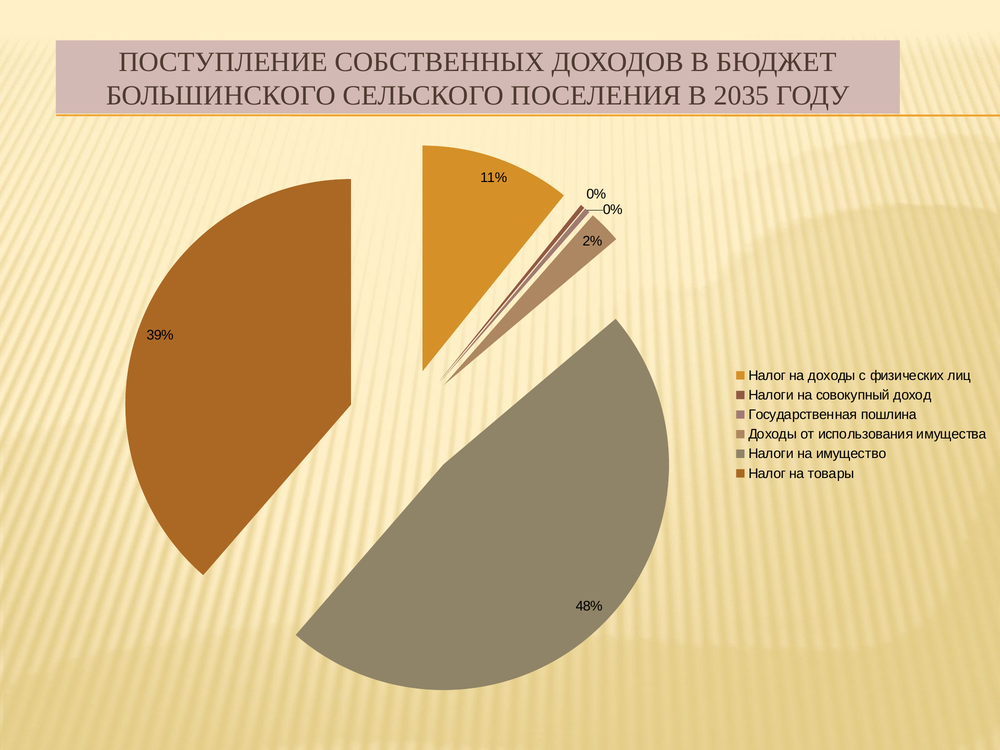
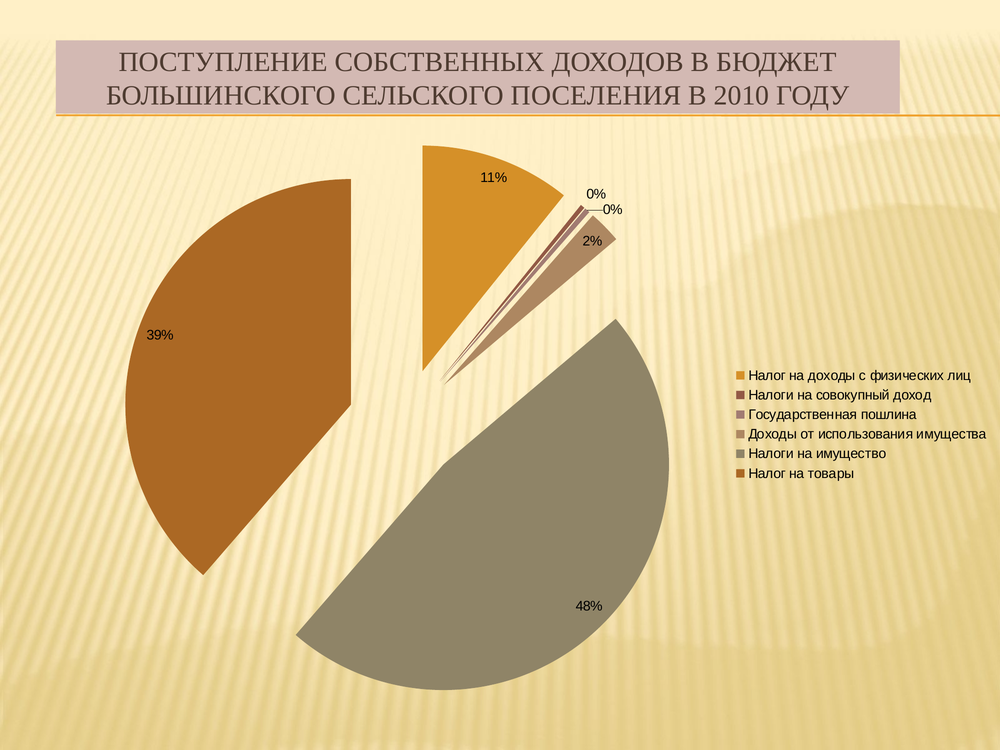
2035: 2035 -> 2010
